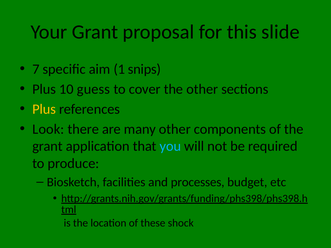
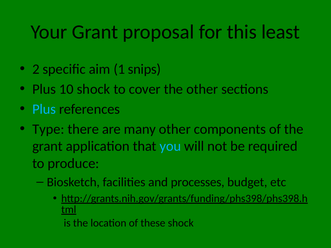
slide: slide -> least
7: 7 -> 2
10 guess: guess -> shock
Plus at (44, 109) colour: yellow -> light blue
Look: Look -> Type
